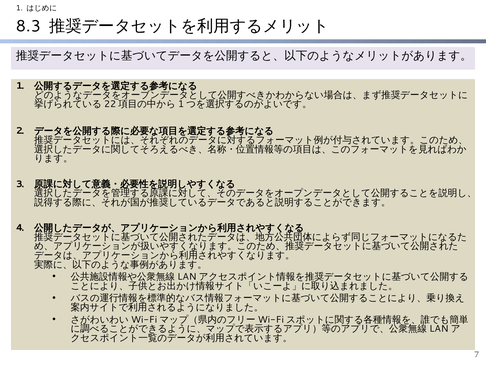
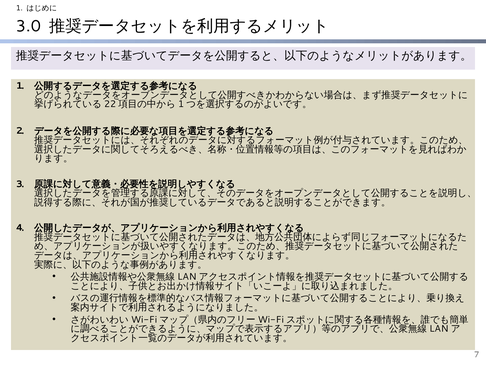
8.3: 8.3 -> 3.0
